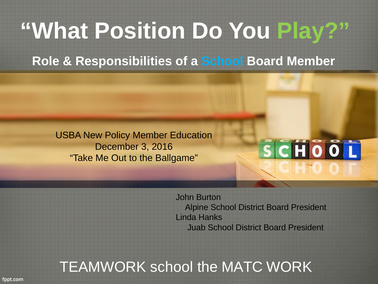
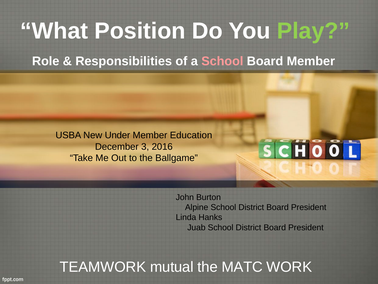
School at (222, 61) colour: light blue -> pink
Policy: Policy -> Under
TEAMWORK school: school -> mutual
